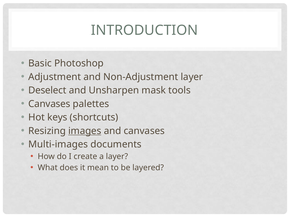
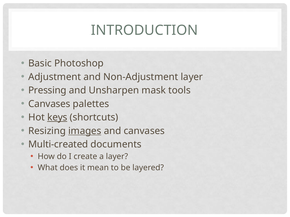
Deselect: Deselect -> Pressing
keys underline: none -> present
Multi-images: Multi-images -> Multi-created
